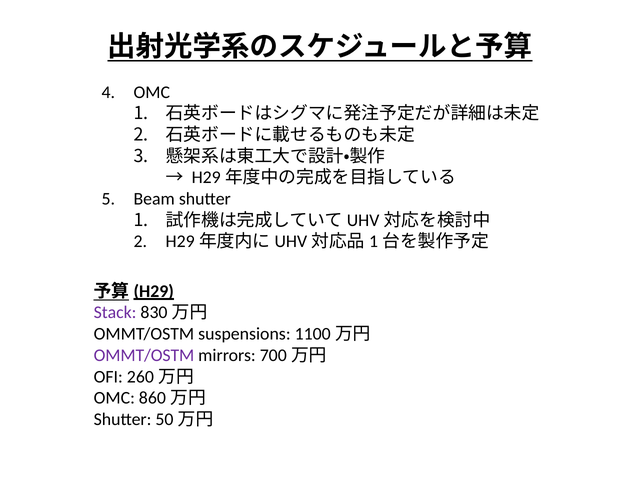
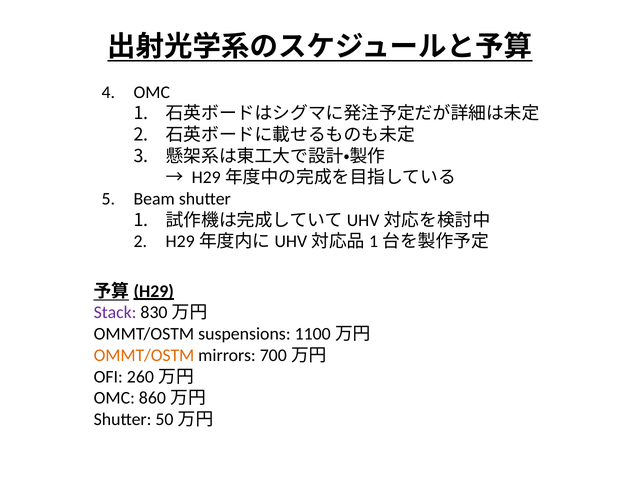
OMMT/OSTM at (144, 355) colour: purple -> orange
